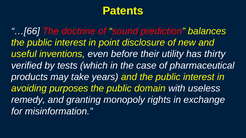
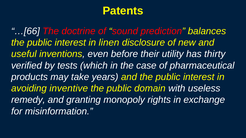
point: point -> linen
purposes: purposes -> inventive
